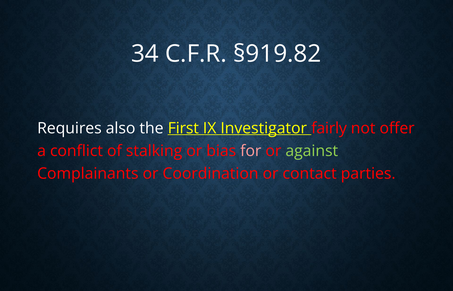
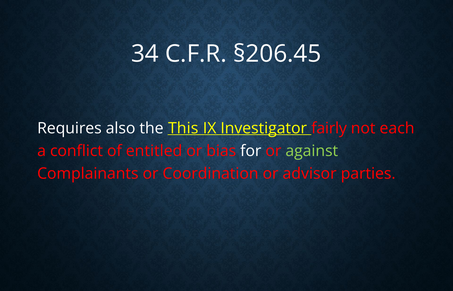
§919.82: §919.82 -> §206.45
First: First -> This
offer: offer -> each
stalking: stalking -> entitled
for colour: pink -> white
contact: contact -> advisor
